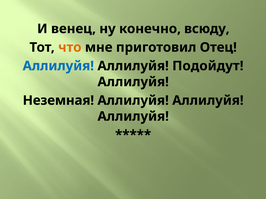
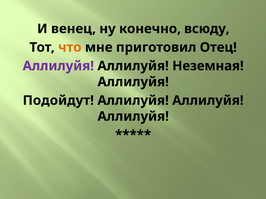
Аллилуйя at (58, 66) colour: blue -> purple
Подойдут: Подойдут -> Неземная
Неземная: Неземная -> Подойдут
